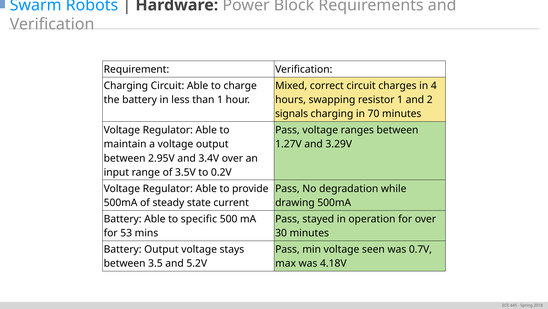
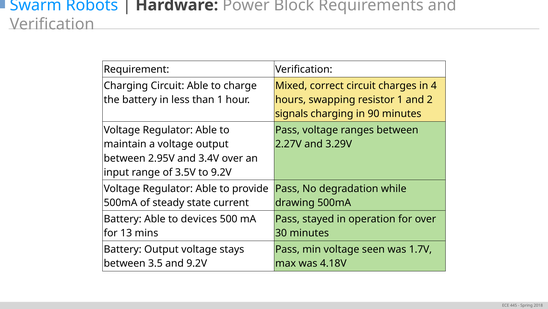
70: 70 -> 90
1.27V: 1.27V -> 2.27V
to 0.2V: 0.2V -> 9.2V
specific: specific -> devices
53: 53 -> 13
0.7V: 0.7V -> 1.7V
and 5.2V: 5.2V -> 9.2V
